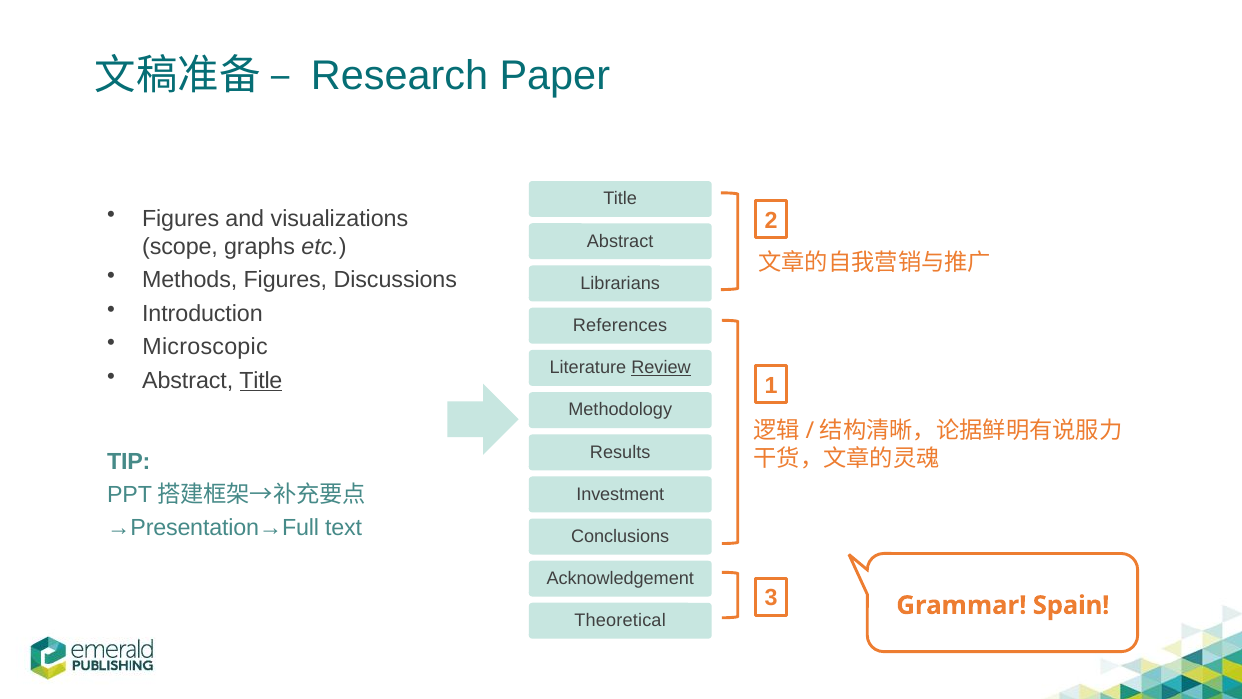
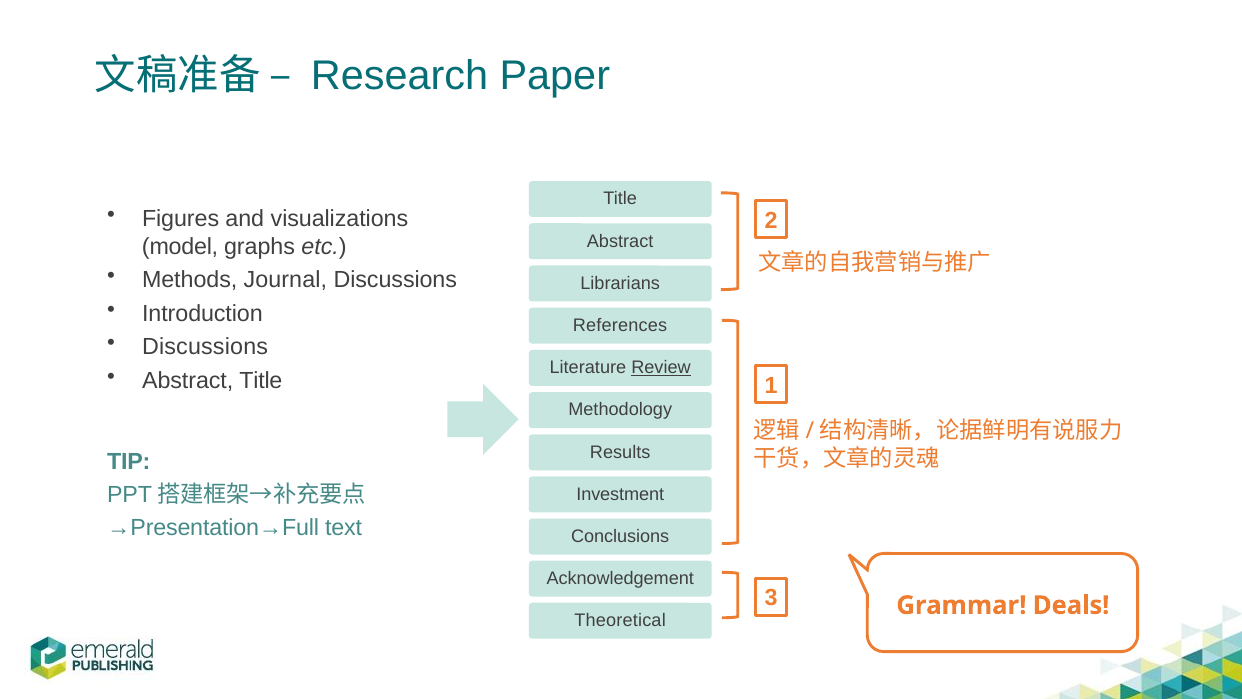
scope: scope -> model
Methods Figures: Figures -> Journal
Microscopic at (205, 347): Microscopic -> Discussions
Title at (261, 380) underline: present -> none
Spain: Spain -> Deals
